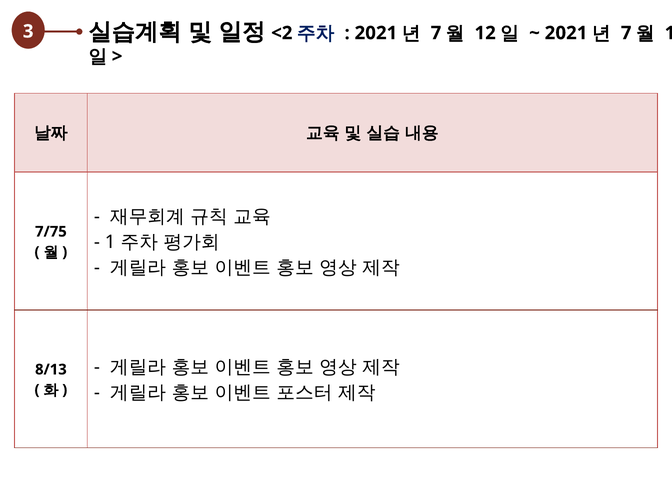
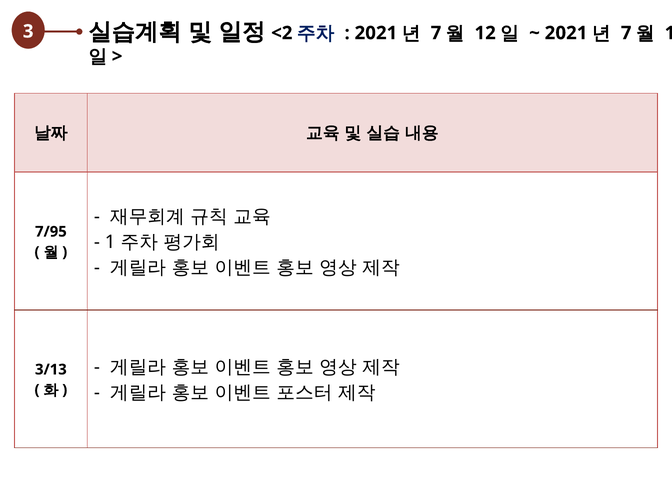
7/75: 7/75 -> 7/95
8/13: 8/13 -> 3/13
